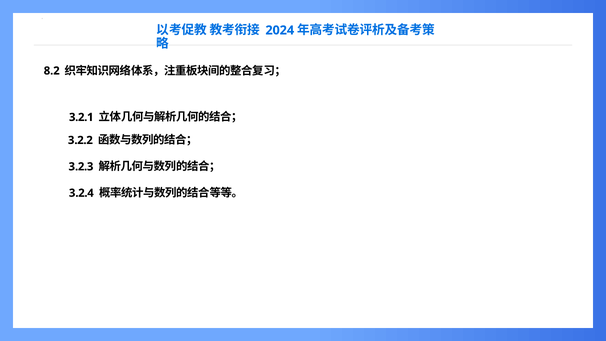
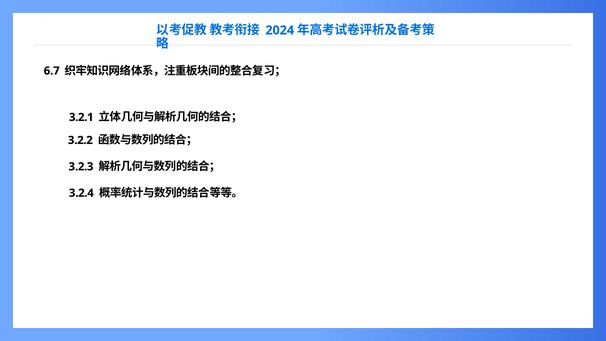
8.2: 8.2 -> 6.7
